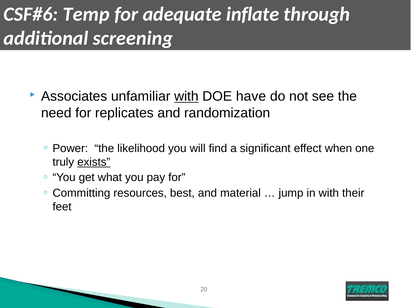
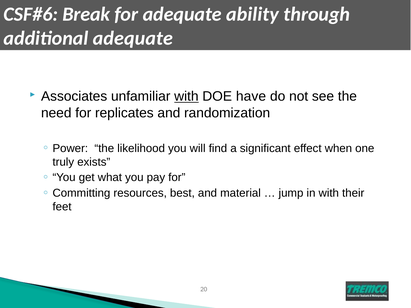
Temp: Temp -> Break
inflate: inflate -> ability
additional screening: screening -> adequate
exists underline: present -> none
